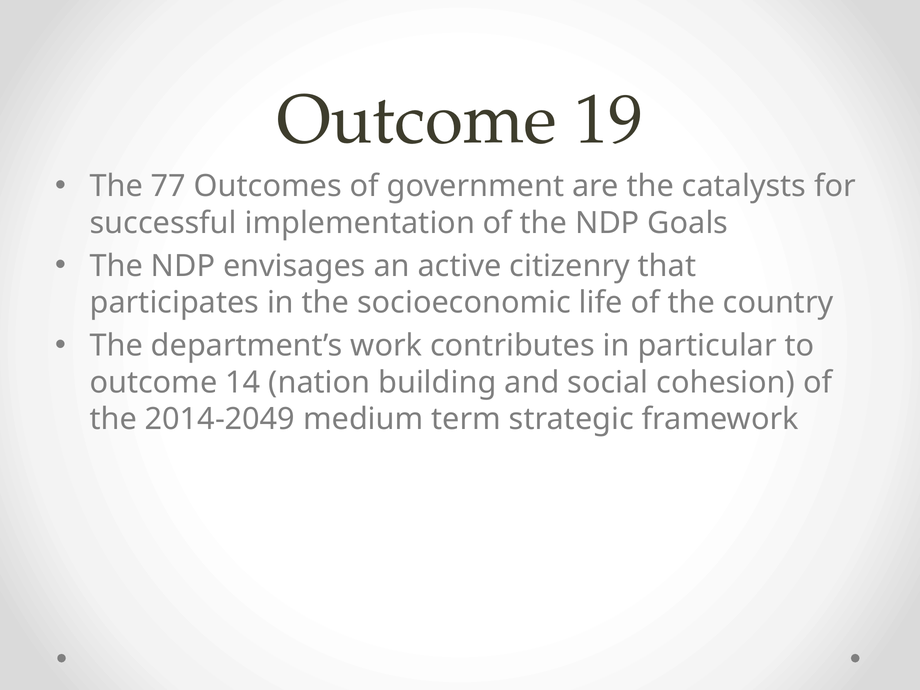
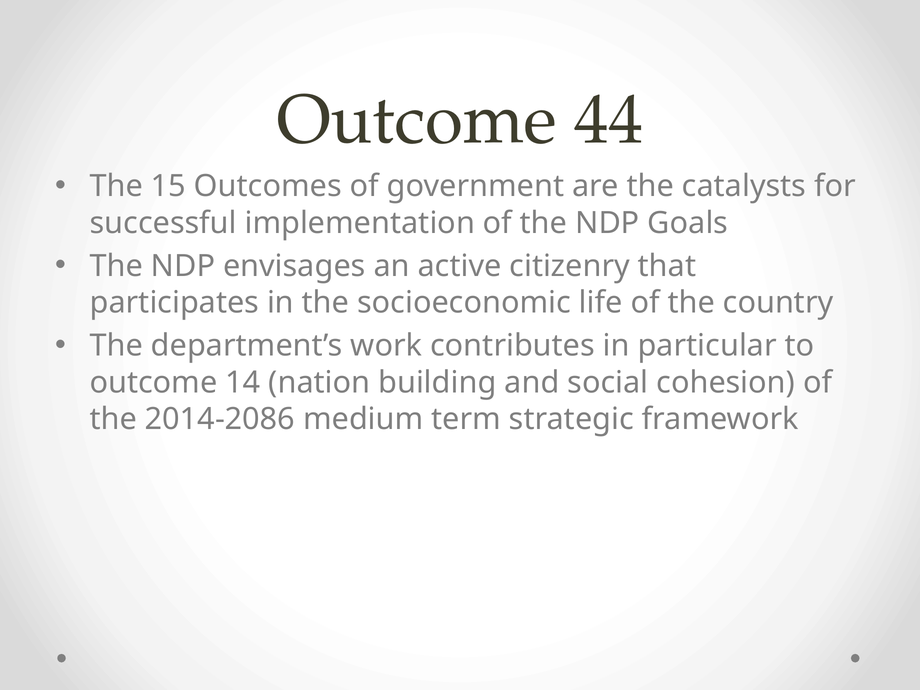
19: 19 -> 44
77: 77 -> 15
2014-2049: 2014-2049 -> 2014-2086
